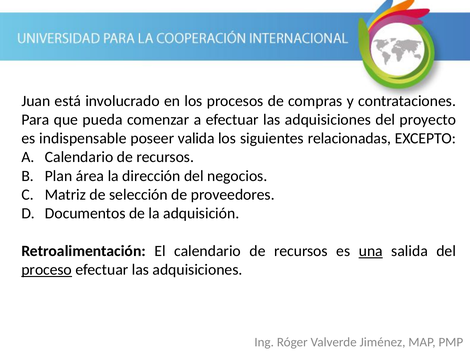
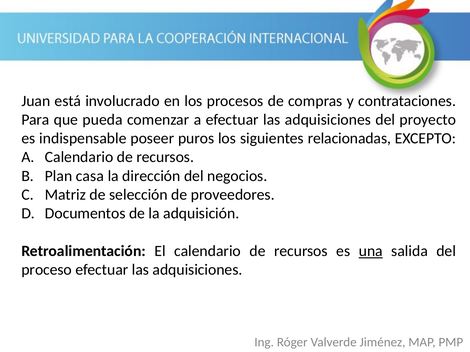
valida: valida -> puros
área: área -> casa
proceso underline: present -> none
